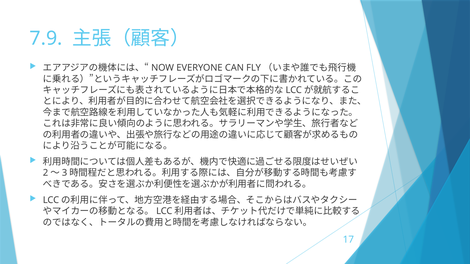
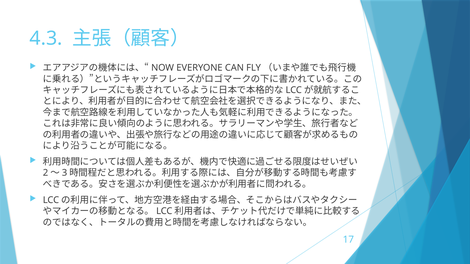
7.9: 7.9 -> 4.3
